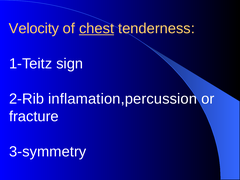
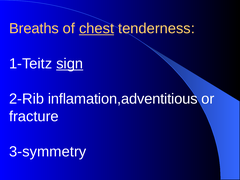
Velocity: Velocity -> Breaths
sign underline: none -> present
inflamation,percussion: inflamation,percussion -> inflamation,adventitious
